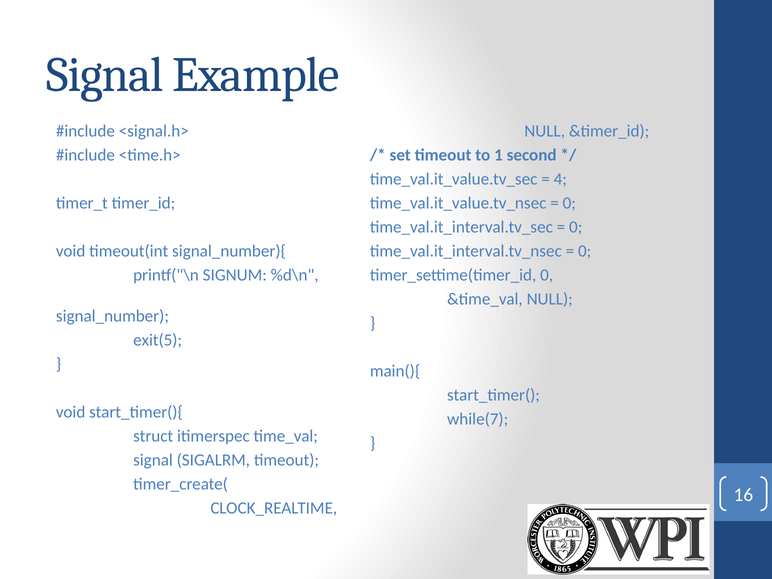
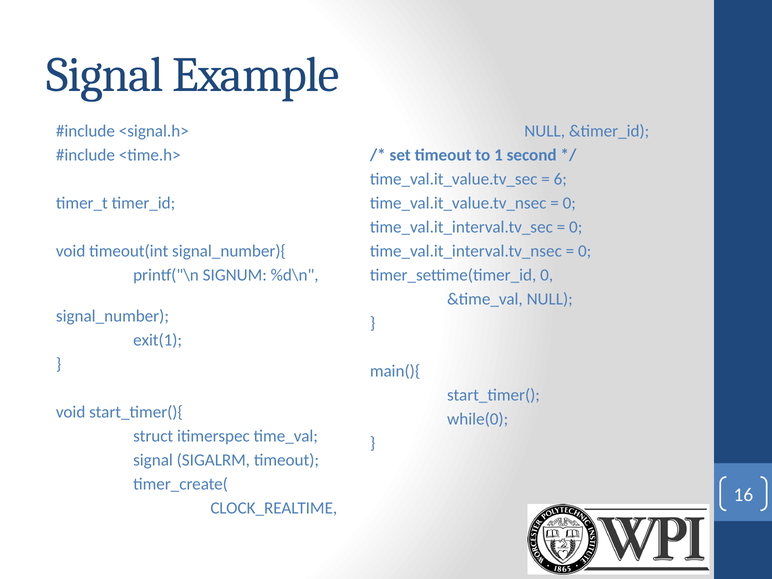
4: 4 -> 6
exit(5: exit(5 -> exit(1
while(7: while(7 -> while(0
